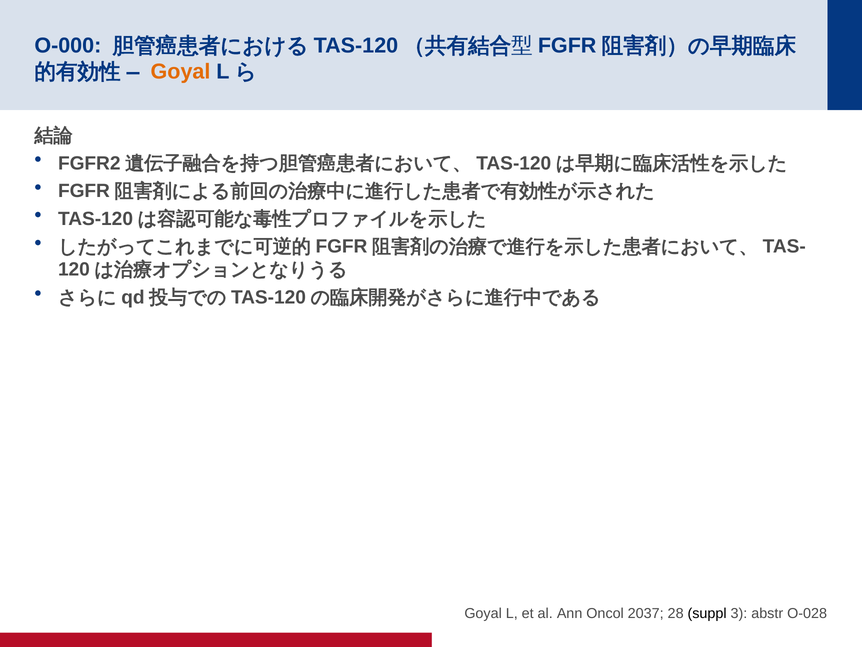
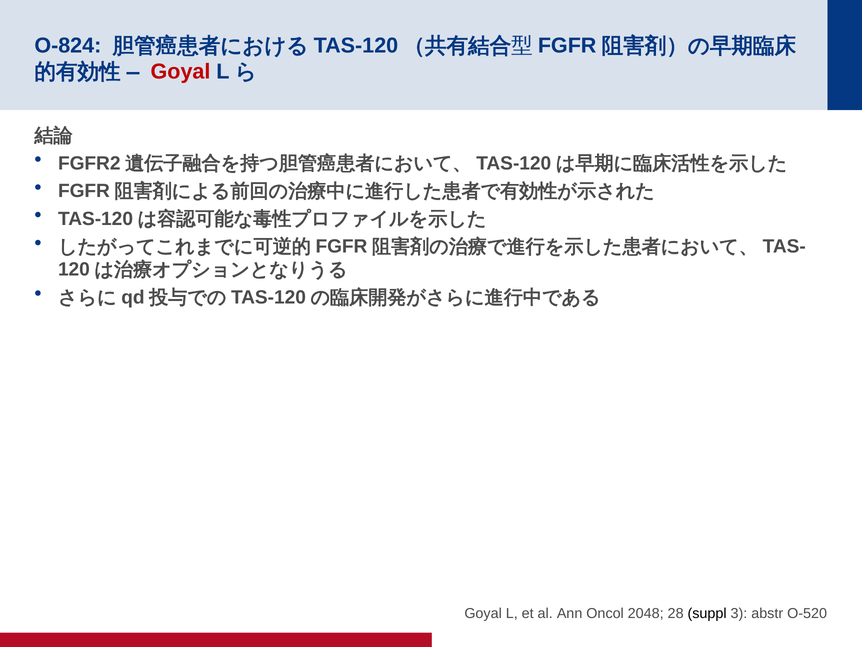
O-000: O-000 -> O-824
Goyal at (181, 72) colour: orange -> red
2037: 2037 -> 2048
O-028: O-028 -> O-520
